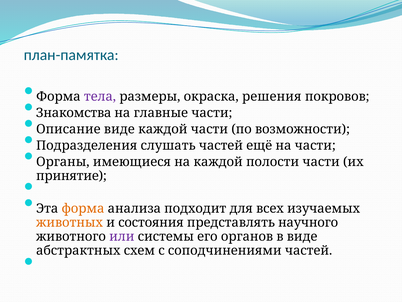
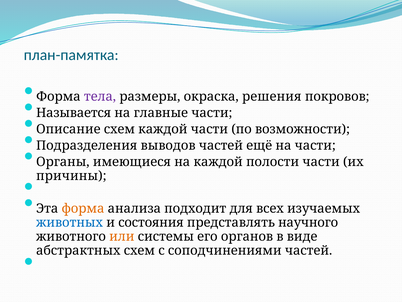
Знакомства: Знакомства -> Называется
Описание виде: виде -> схем
слушать: слушать -> выводов
принятие: принятие -> причины
животных colour: orange -> blue
или colour: purple -> orange
